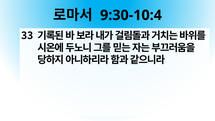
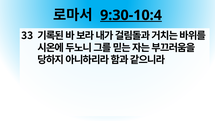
9:30-10:4 underline: none -> present
